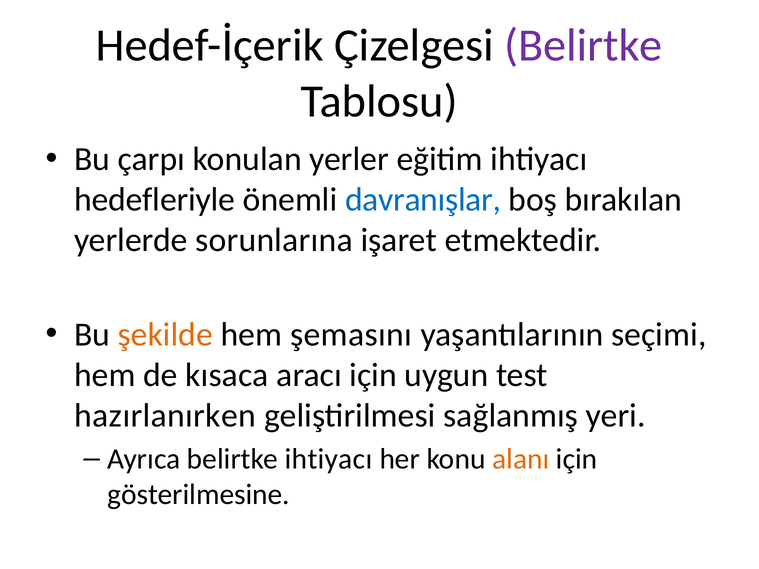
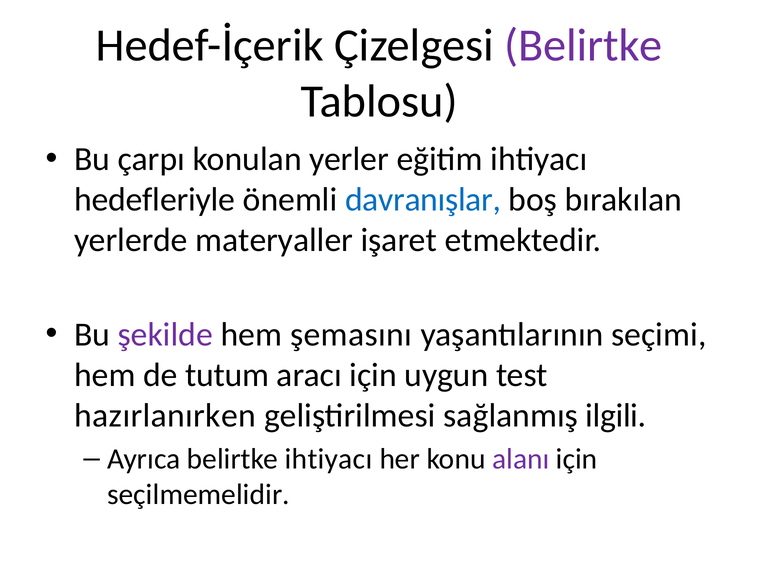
sorunlarına: sorunlarına -> materyaller
şekilde colour: orange -> purple
kısaca: kısaca -> tutum
yeri: yeri -> ilgili
alanı colour: orange -> purple
gösterilmesine: gösterilmesine -> seçilmemelidir
